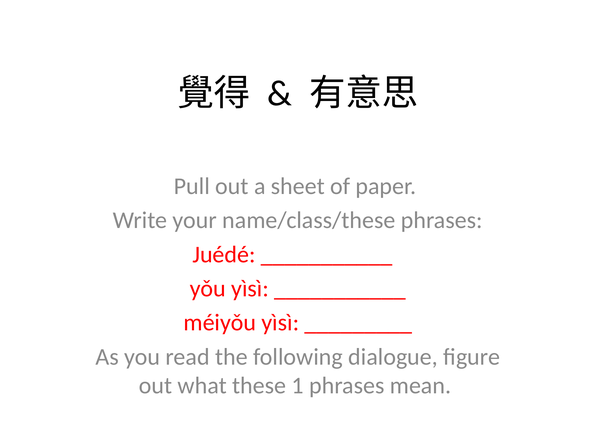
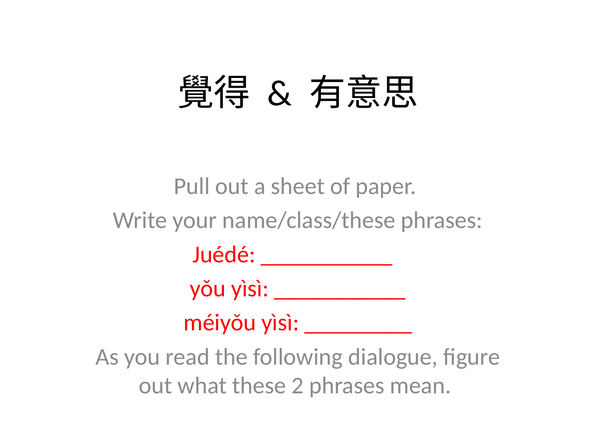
1: 1 -> 2
